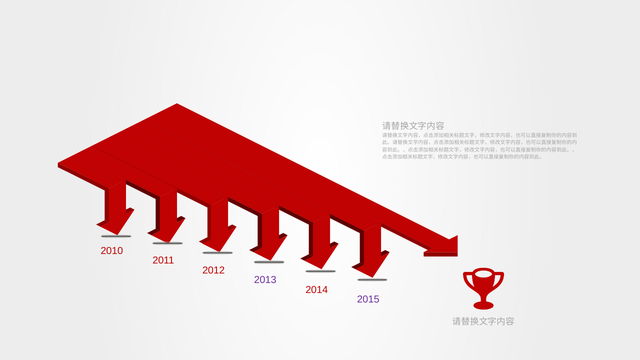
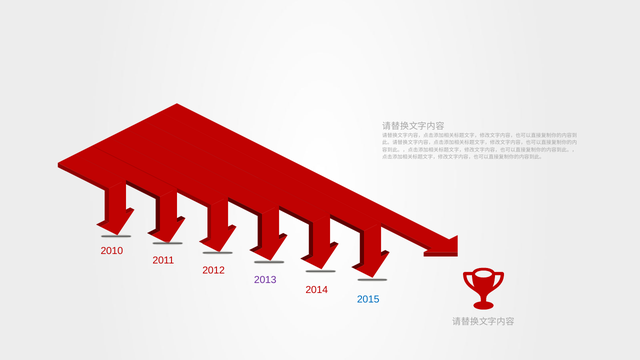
2015 colour: purple -> blue
